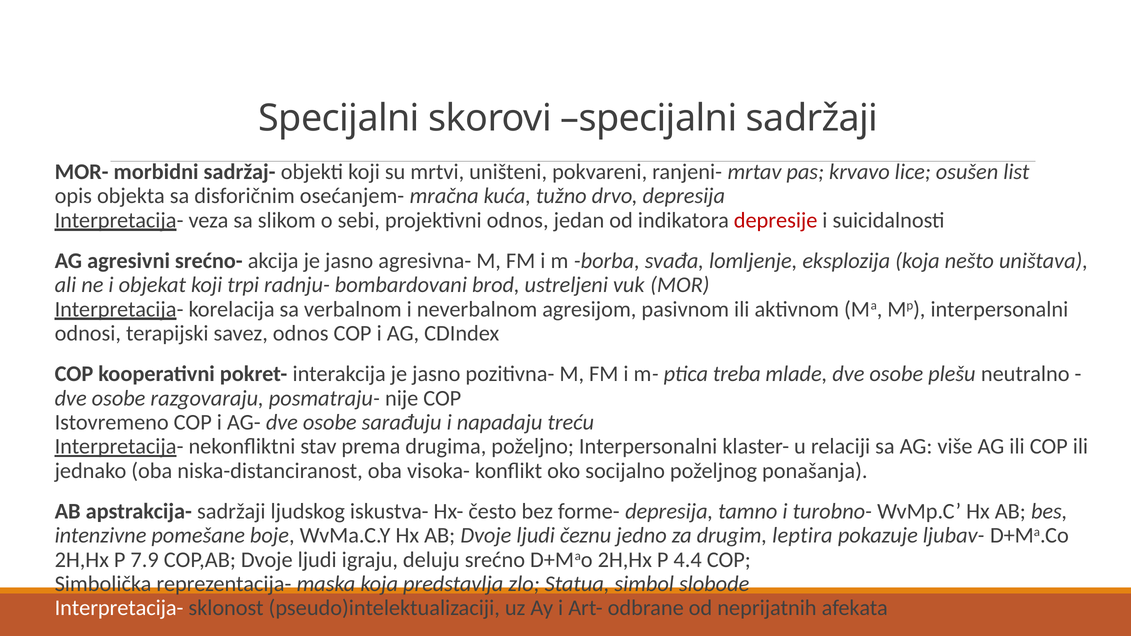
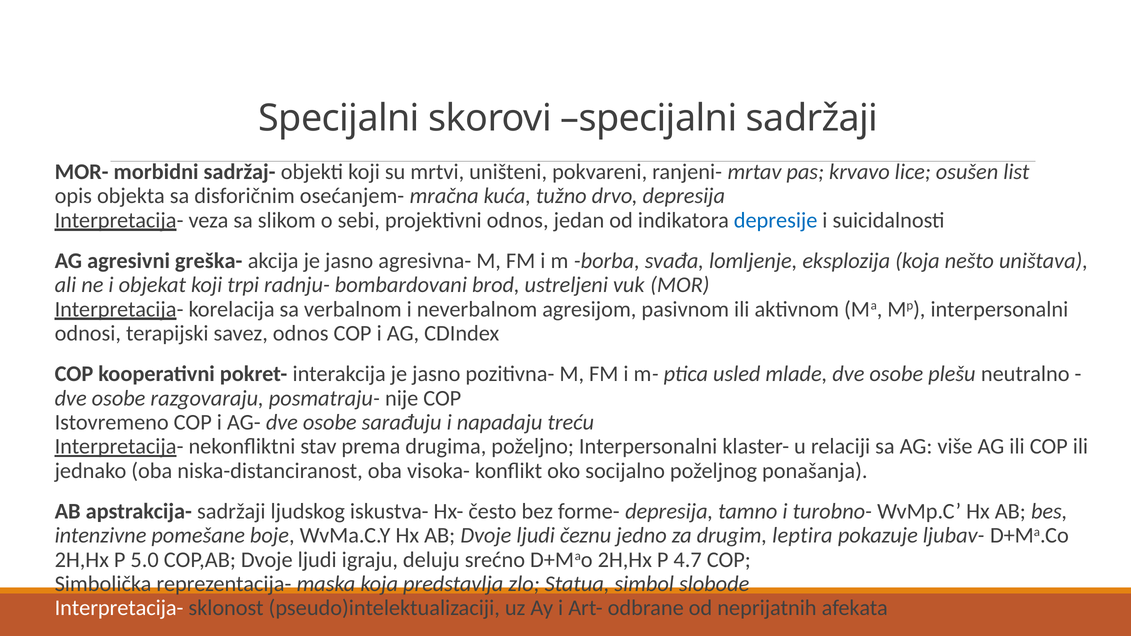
depresije colour: red -> blue
srećno-: srećno- -> greška-
treba: treba -> usled
7.9: 7.9 -> 5.0
4.4: 4.4 -> 4.7
